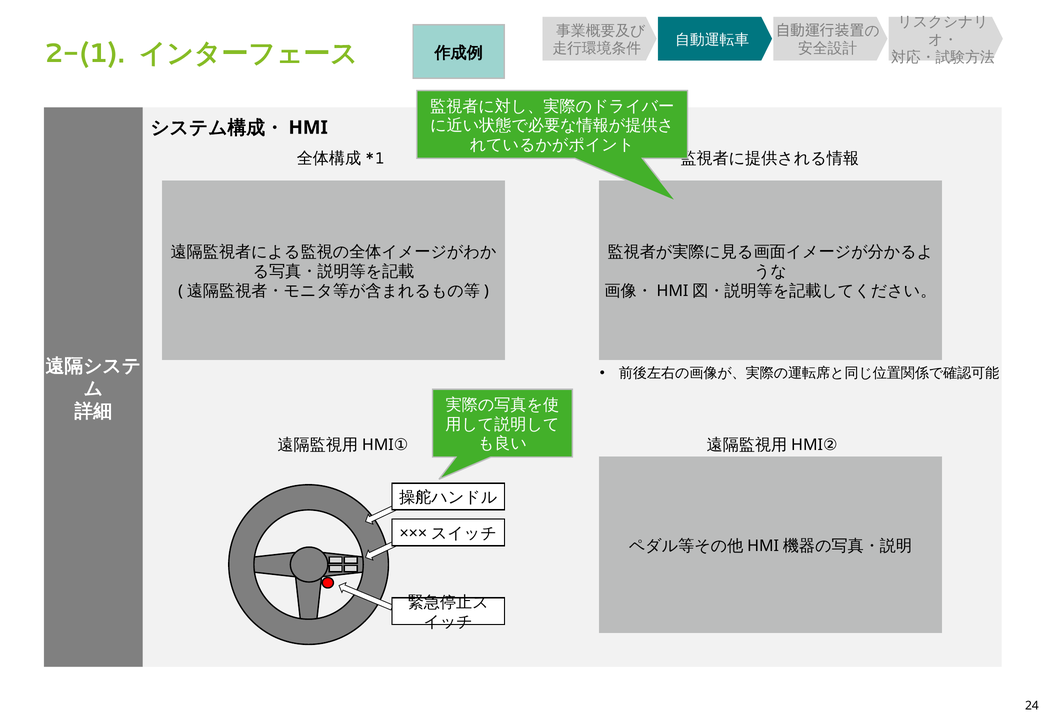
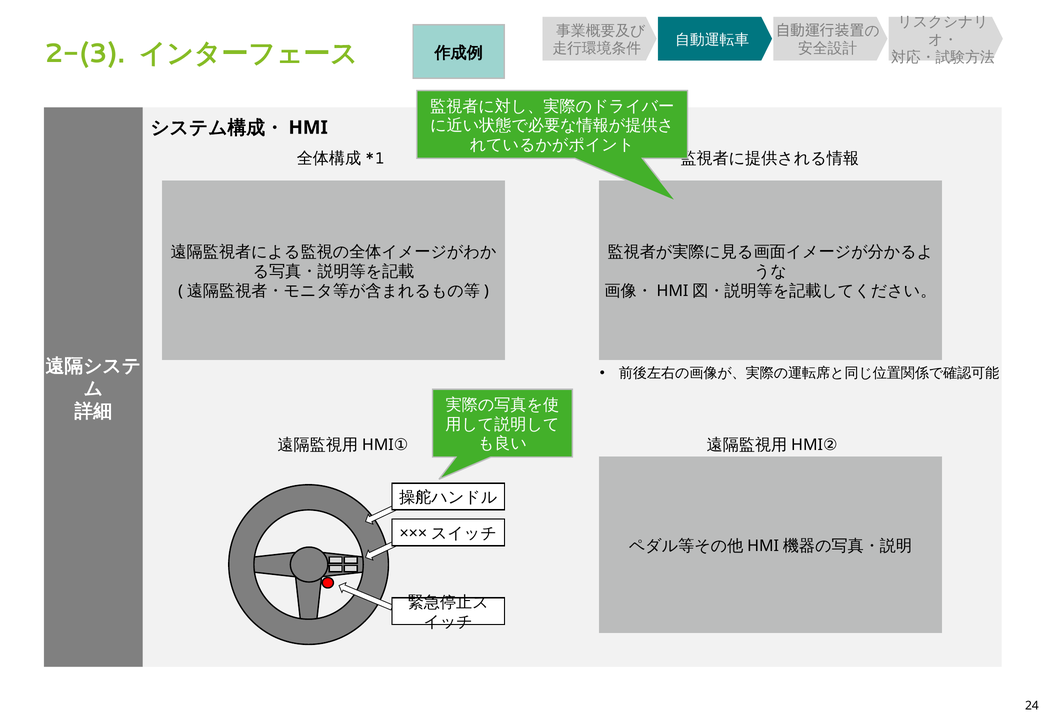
2-(1: 2-(1 -> 2-(3
